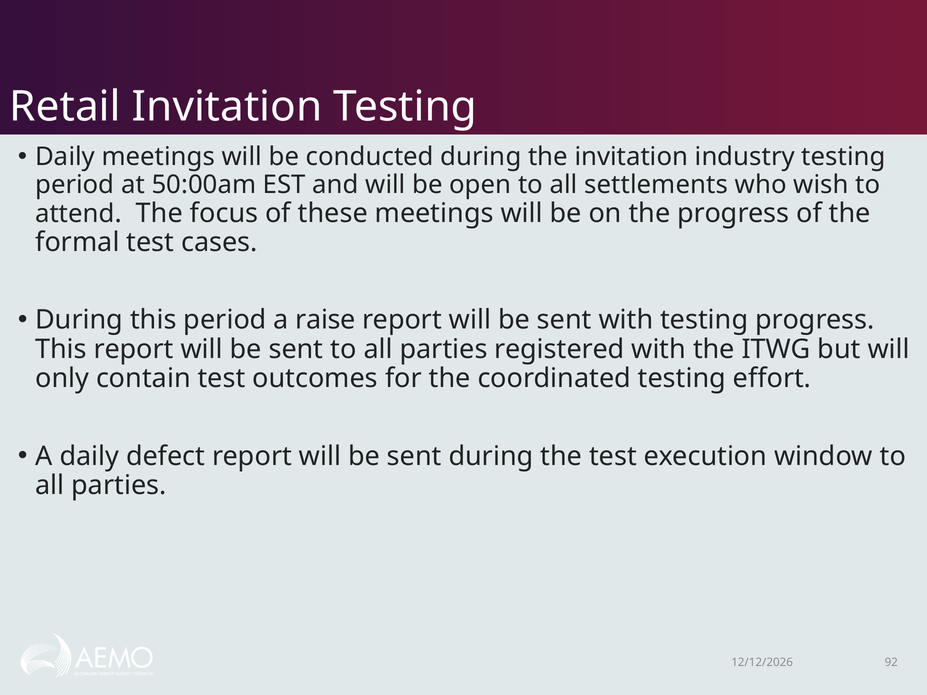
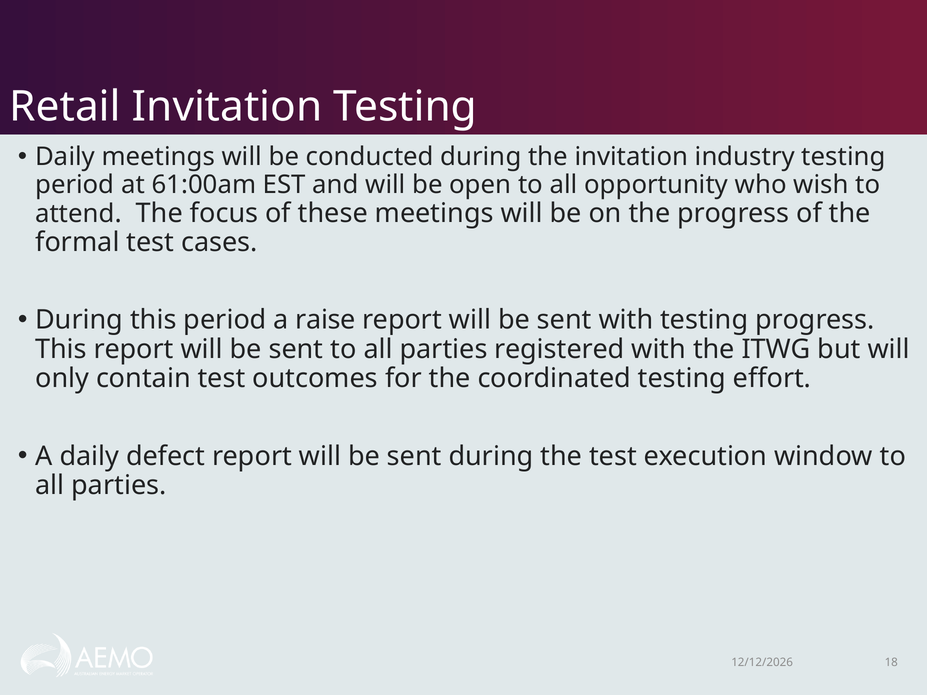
50:00am: 50:00am -> 61:00am
settlements: settlements -> opportunity
92: 92 -> 18
